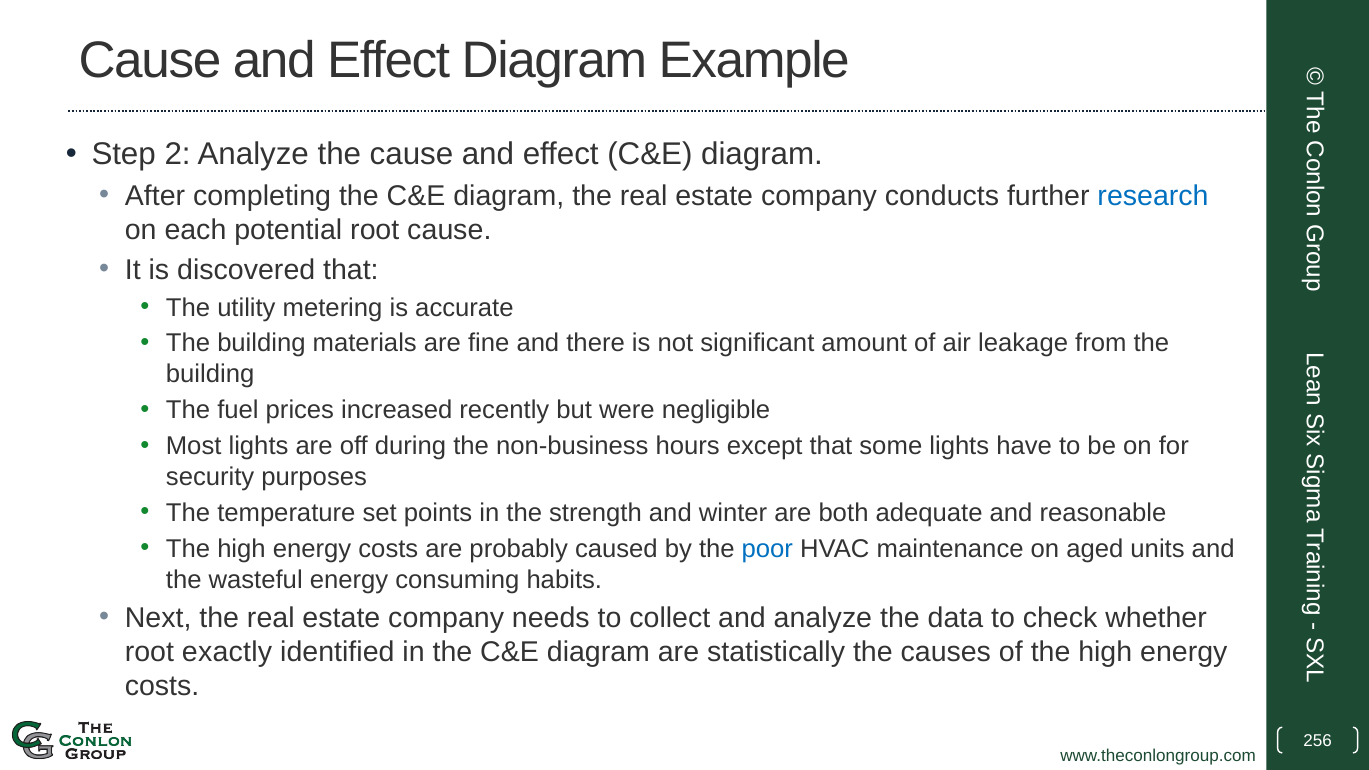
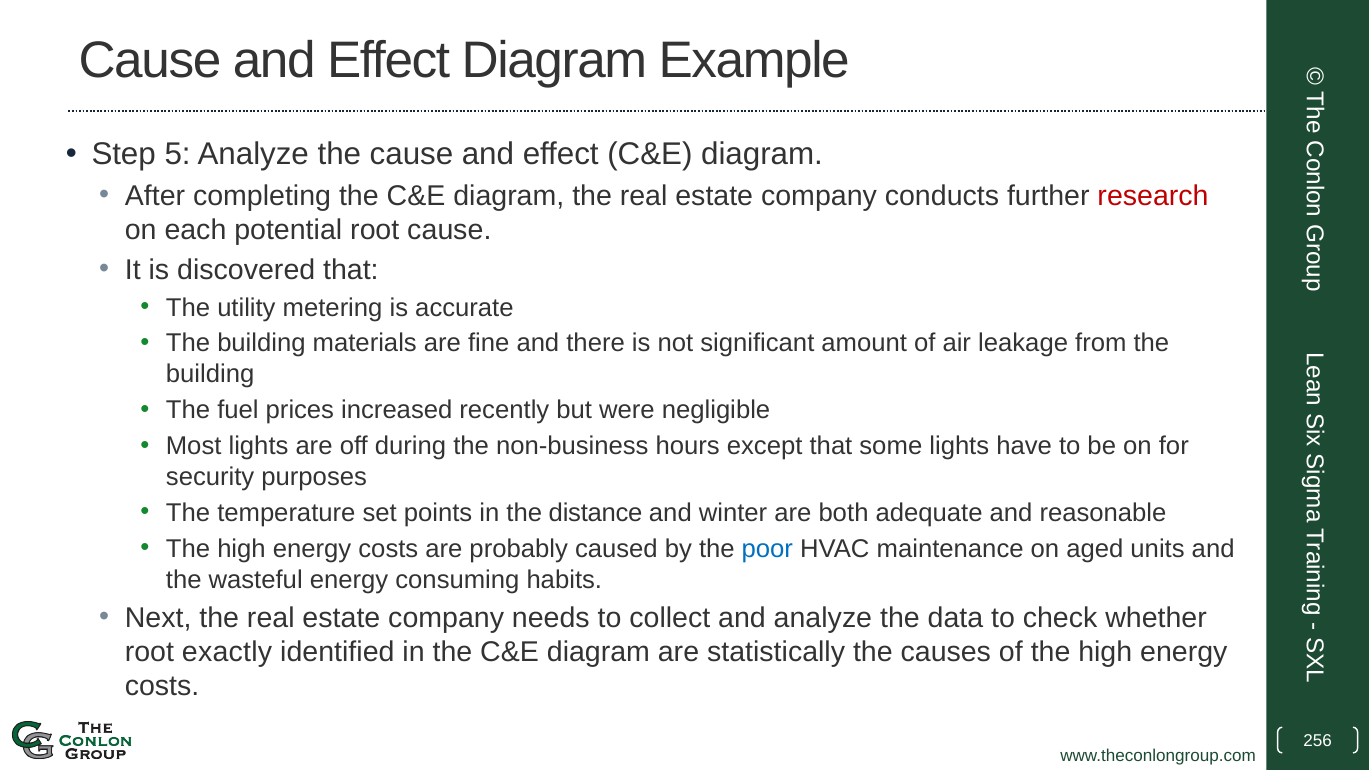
2: 2 -> 5
research colour: blue -> red
strength: strength -> distance
